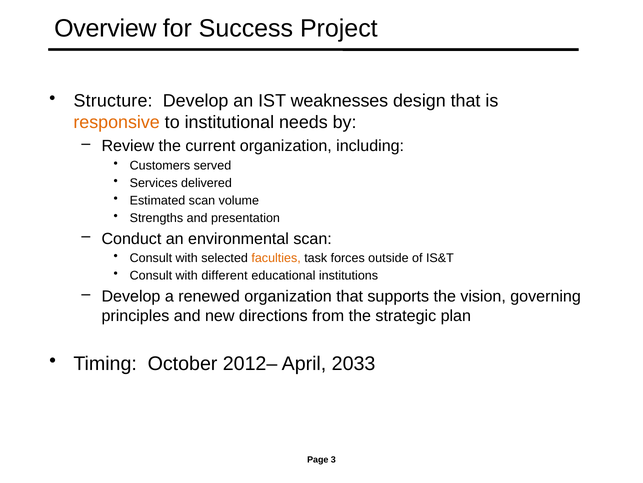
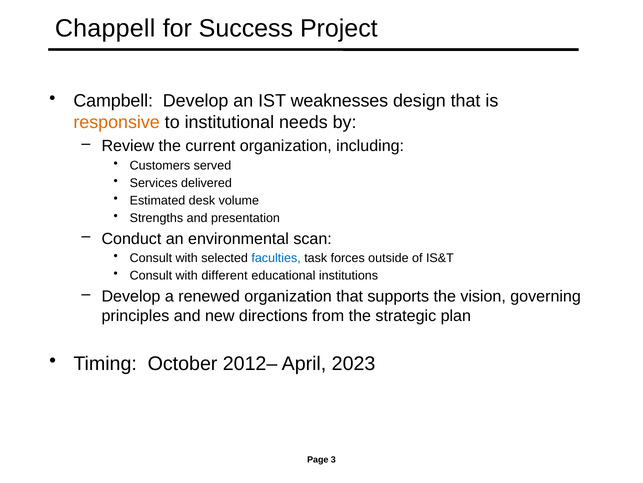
Overview: Overview -> Chappell
Structure: Structure -> Campbell
Estimated scan: scan -> desk
faculties colour: orange -> blue
2033: 2033 -> 2023
